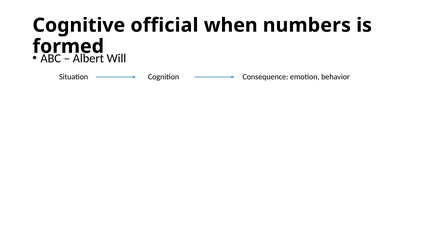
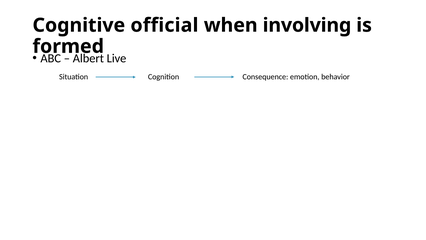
numbers: numbers -> involving
Will: Will -> Live
